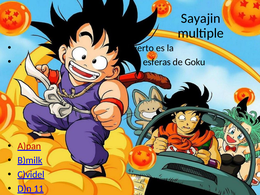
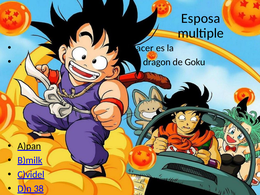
Sayajin: Sayajin -> Esposa
Cierto: Cierto -> Hacer
esferas: esferas -> dragon
A)pan colour: red -> black
11: 11 -> 38
